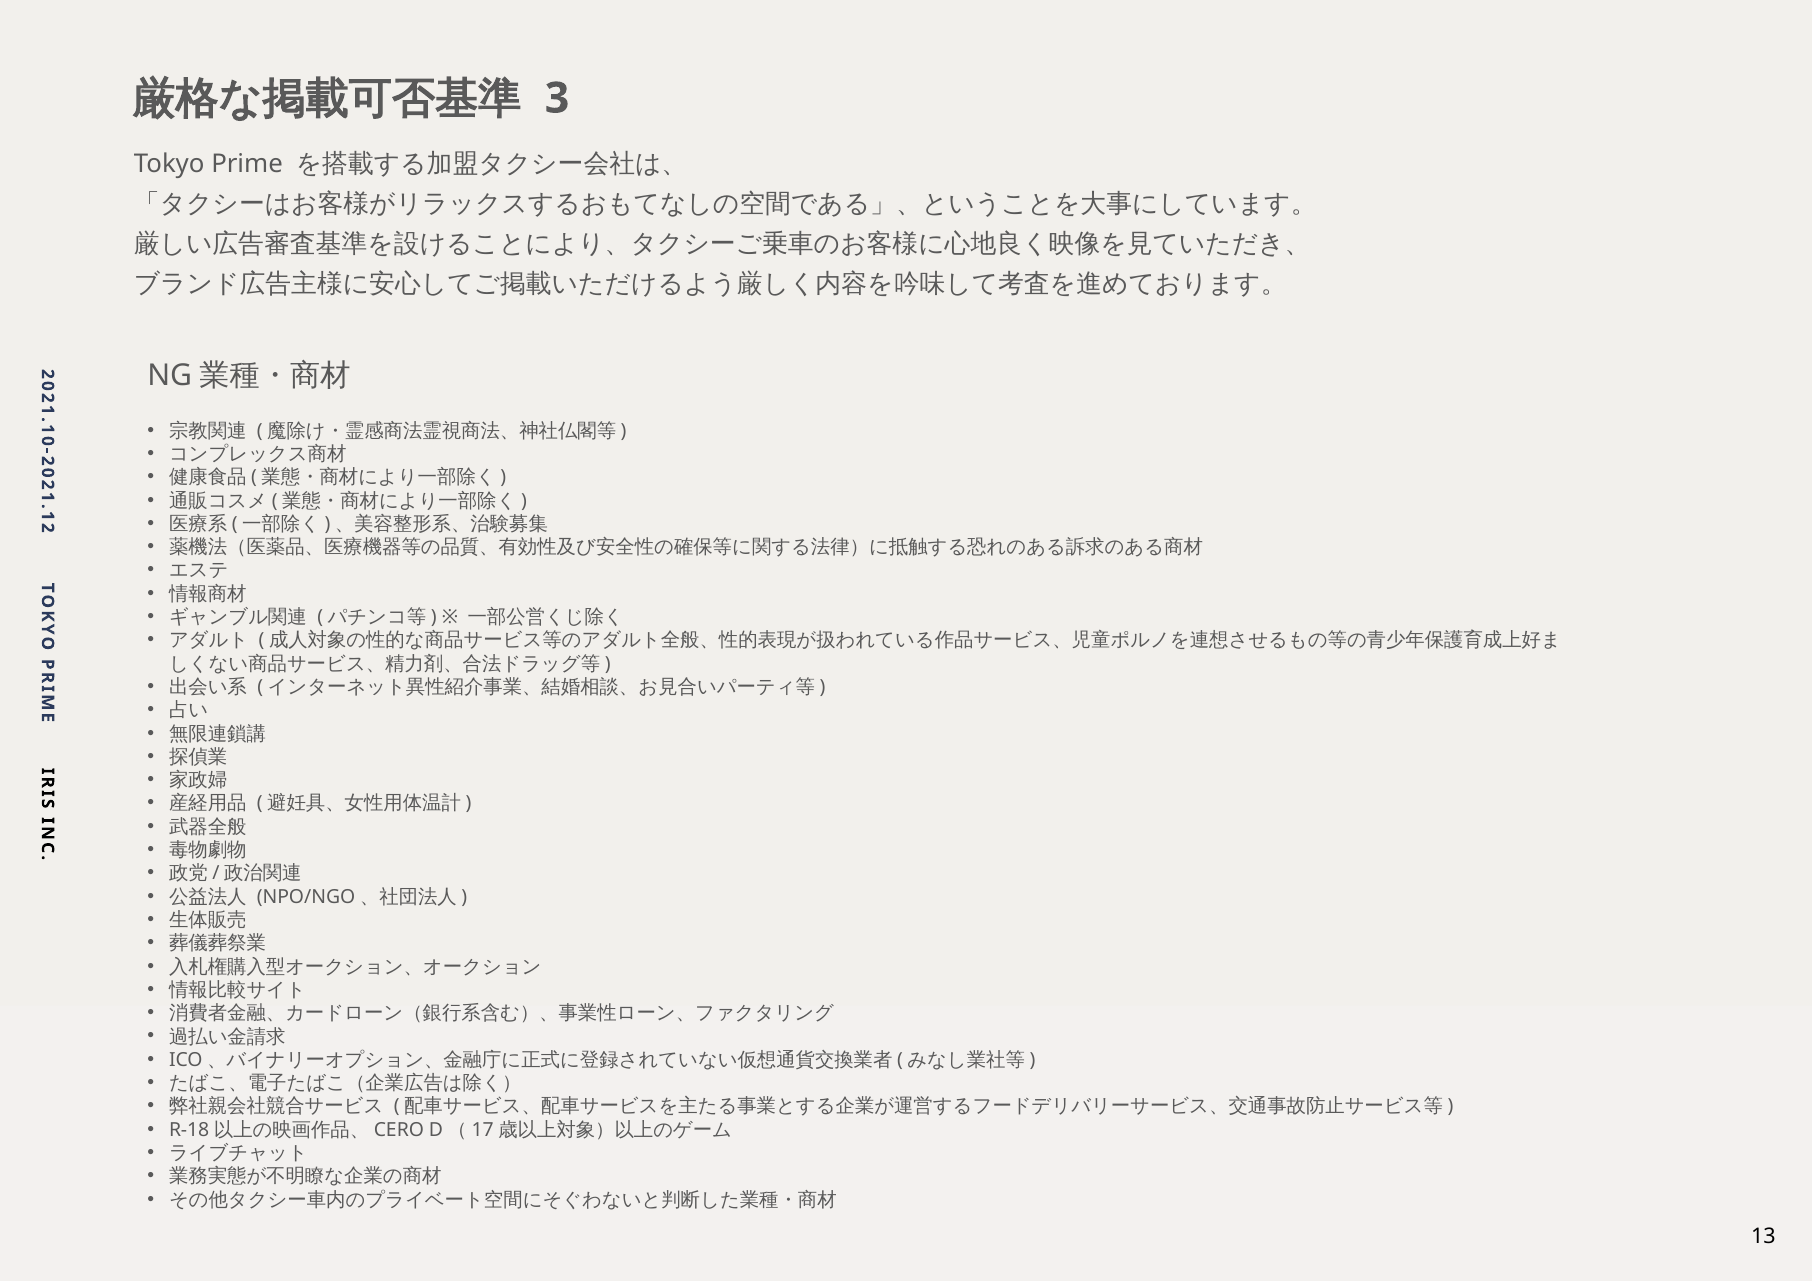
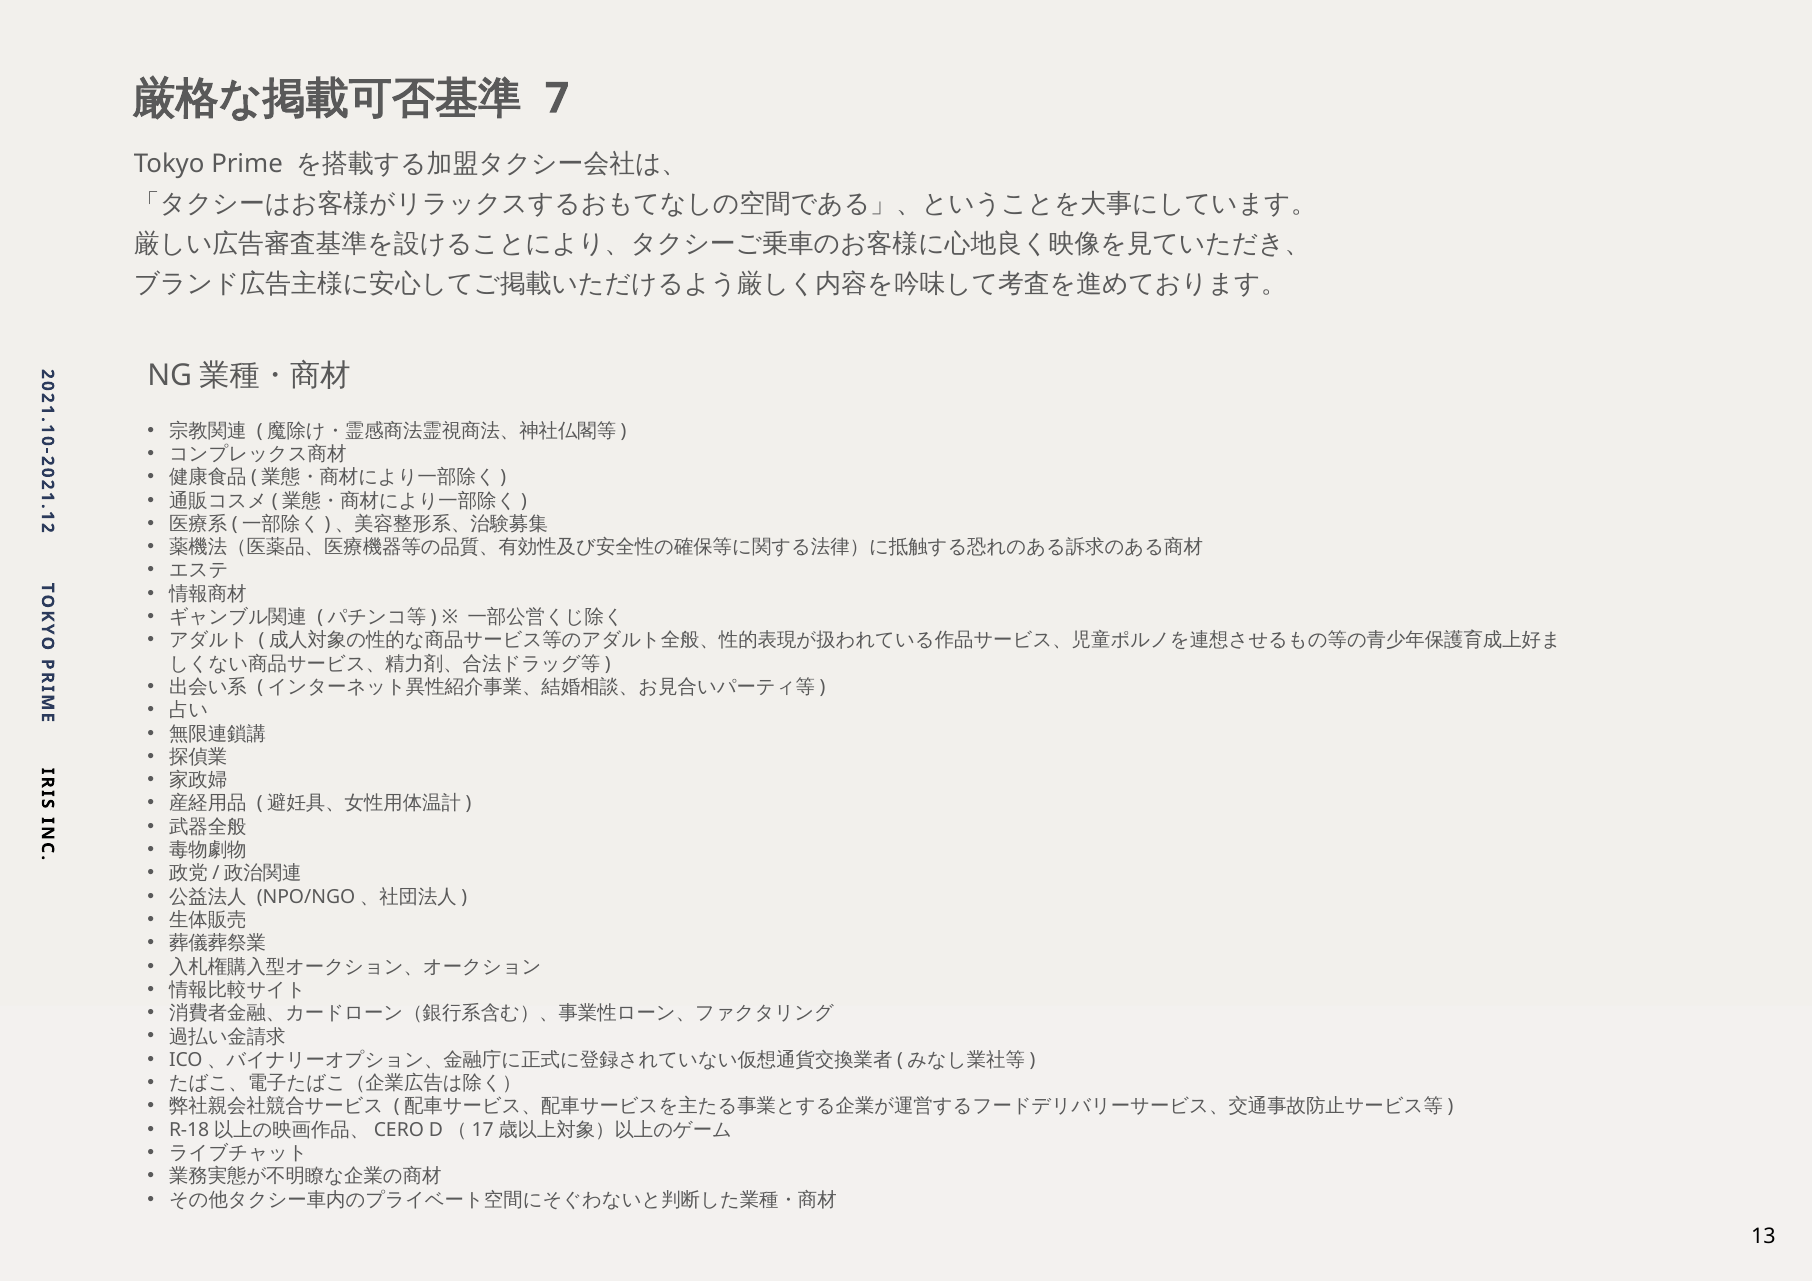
3: 3 -> 7
